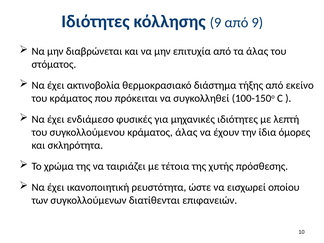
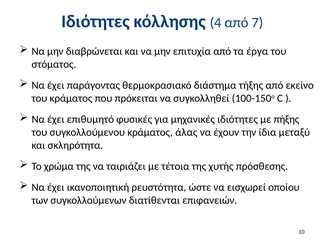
κόλλησης 9: 9 -> 4
από 9: 9 -> 7
τα άλας: άλας -> έργα
ακτινοβολία: ακτινοβολία -> παράγοντας
ενδιάμεσο: ενδιάμεσο -> επιθυμητό
λεπτή: λεπτή -> πήξης
όμορες: όμορες -> μεταξύ
